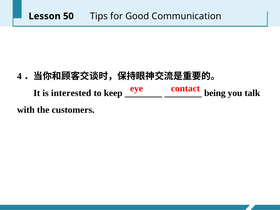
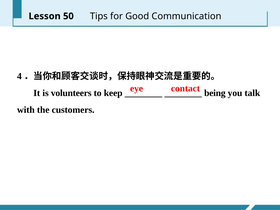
interested: interested -> volunteers
